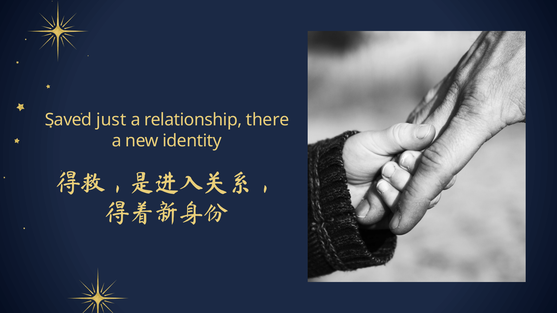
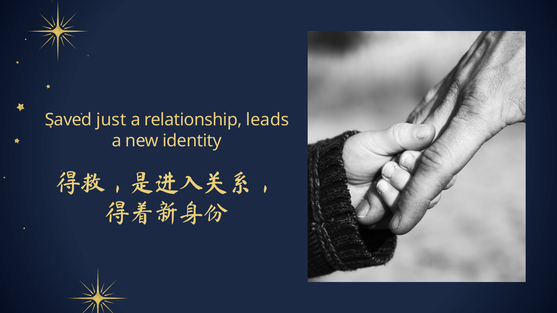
there: there -> leads
